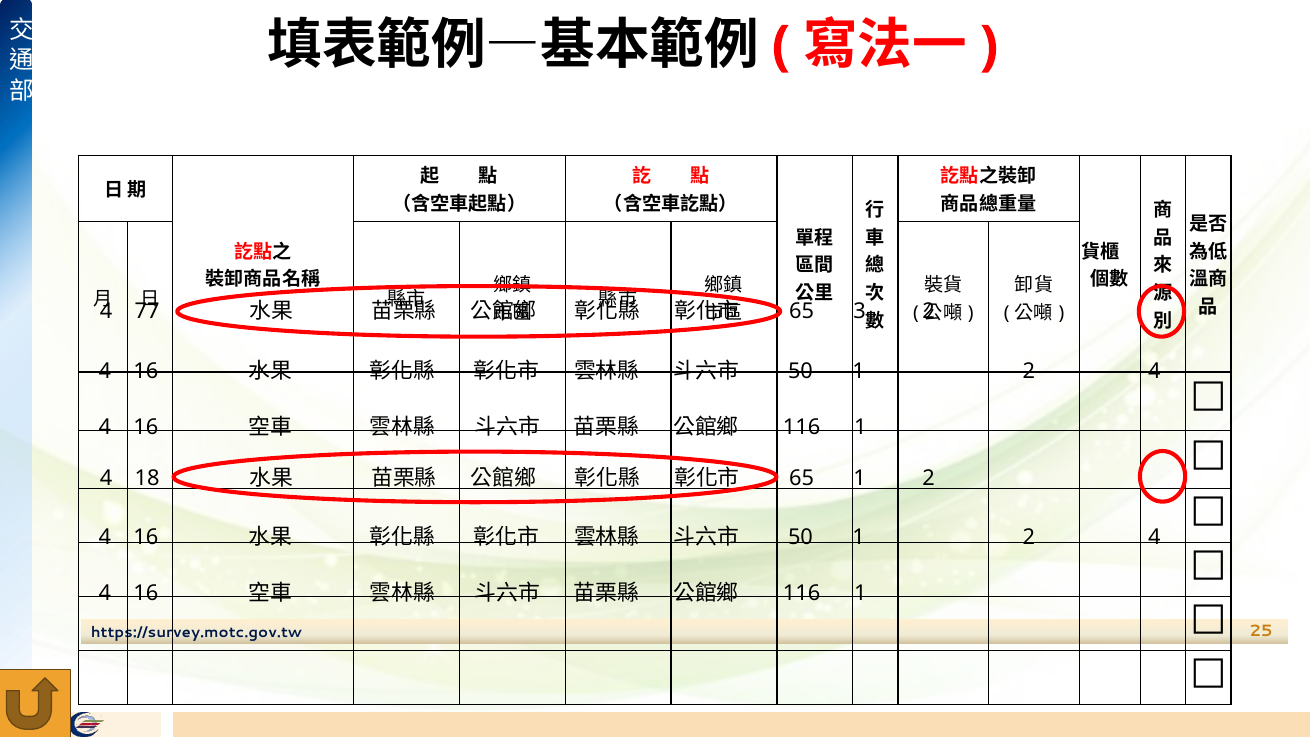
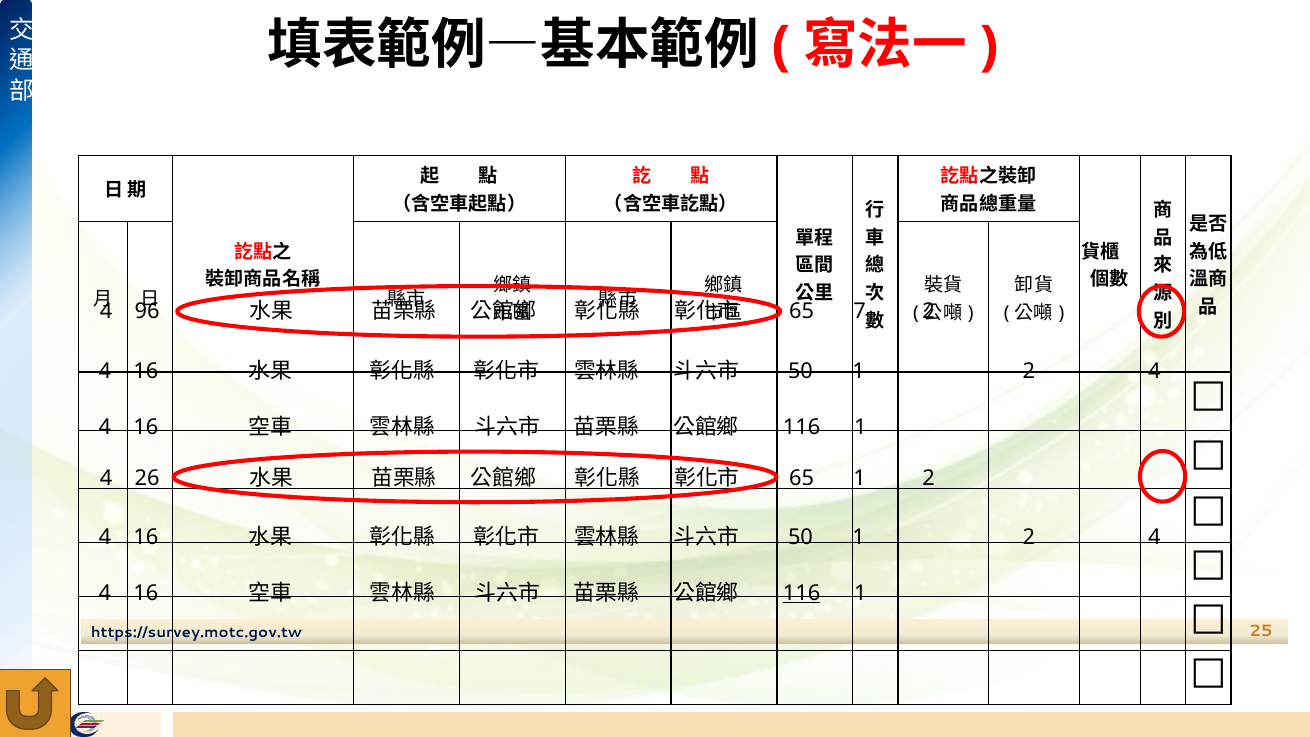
77: 77 -> 96
3: 3 -> 7
18: 18 -> 26
116 at (802, 593) underline: none -> present
